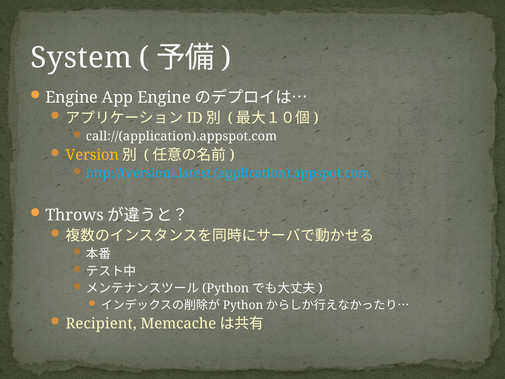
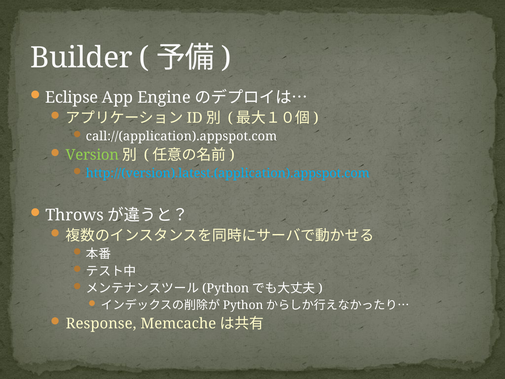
System: System -> Builder
Engine at (72, 97): Engine -> Eclipse
Version colour: yellow -> light green
Recipient: Recipient -> Response
